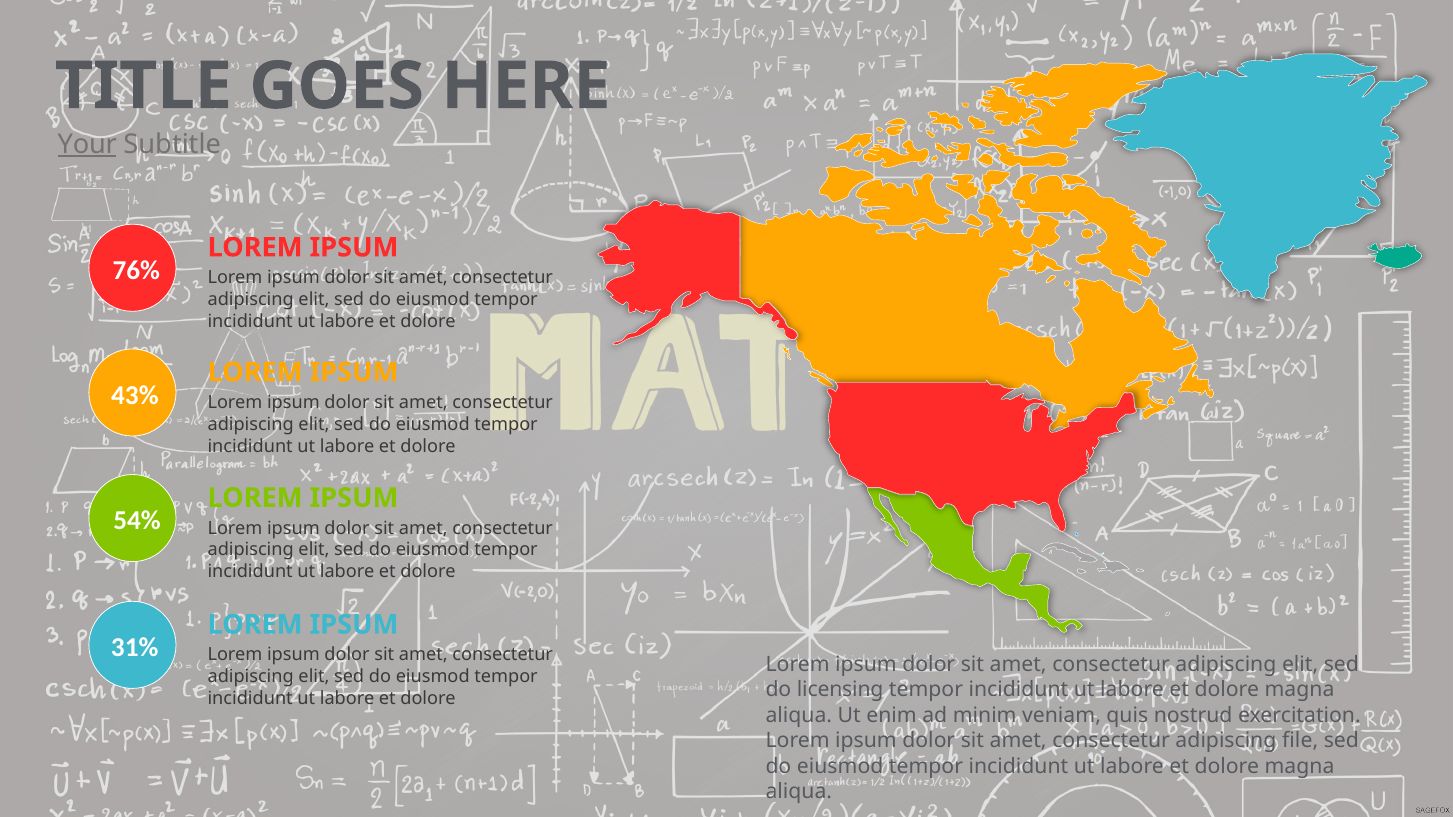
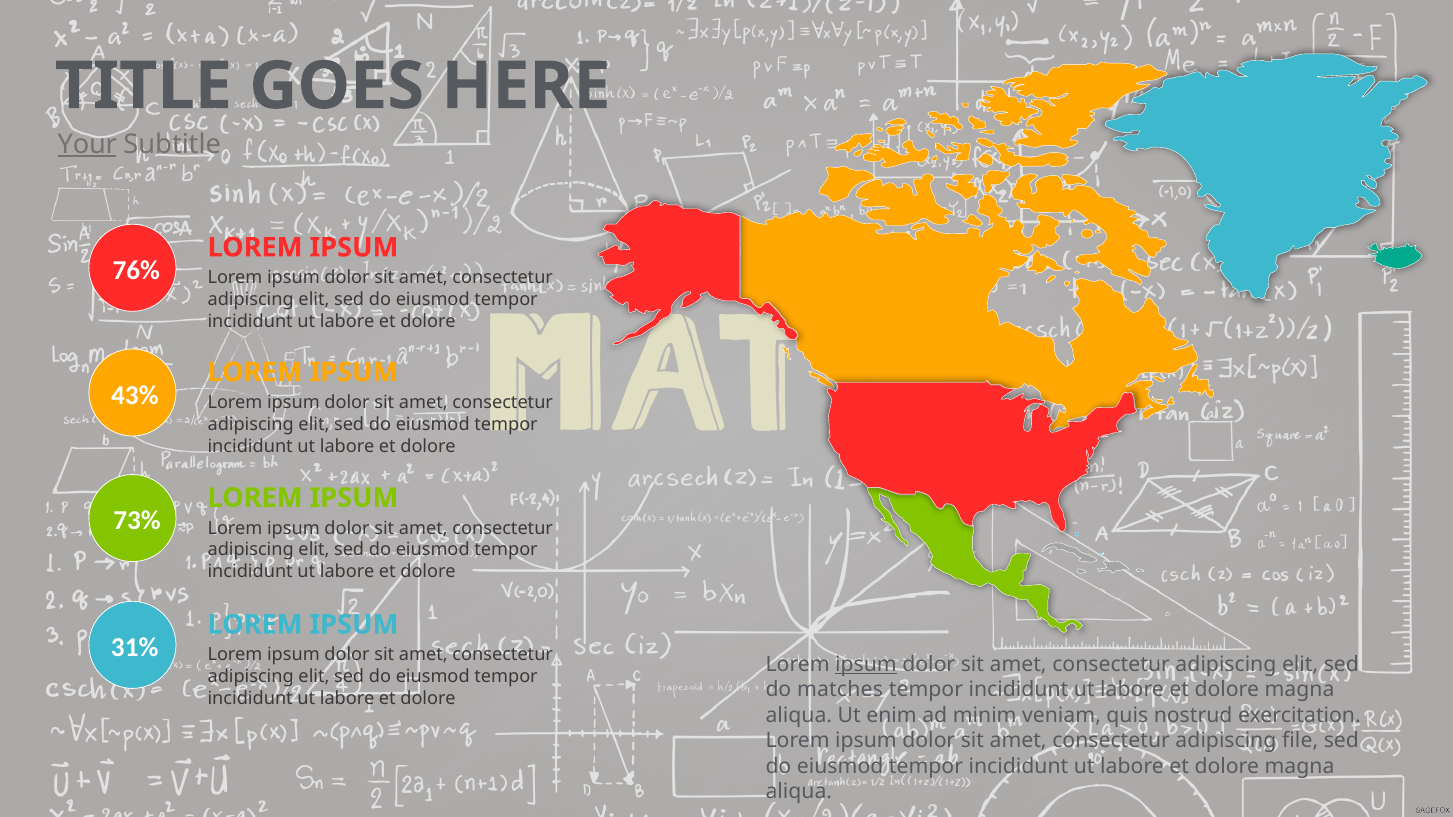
54%: 54% -> 73%
ipsum at (866, 665) underline: none -> present
licensing: licensing -> matches
